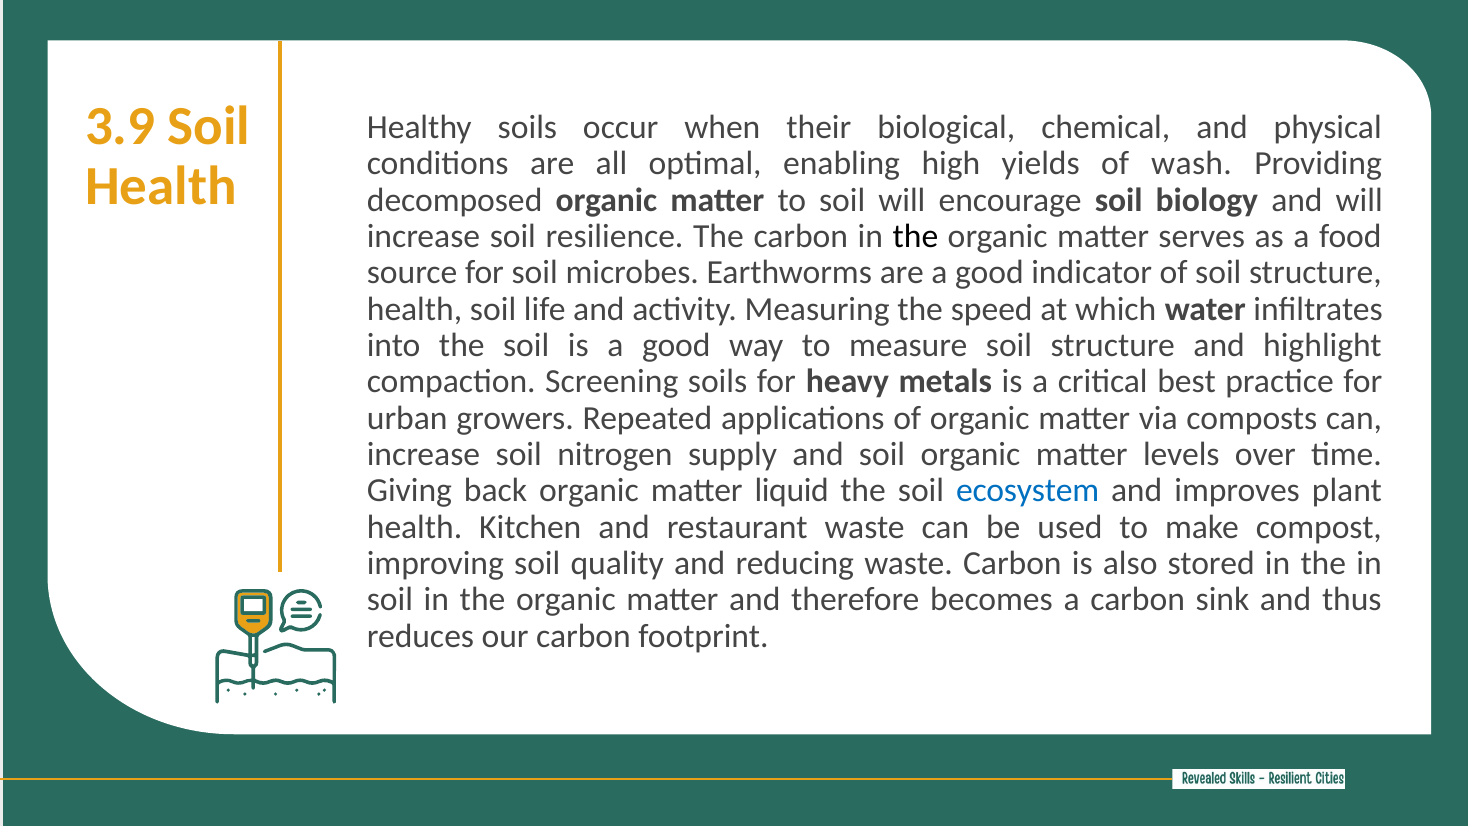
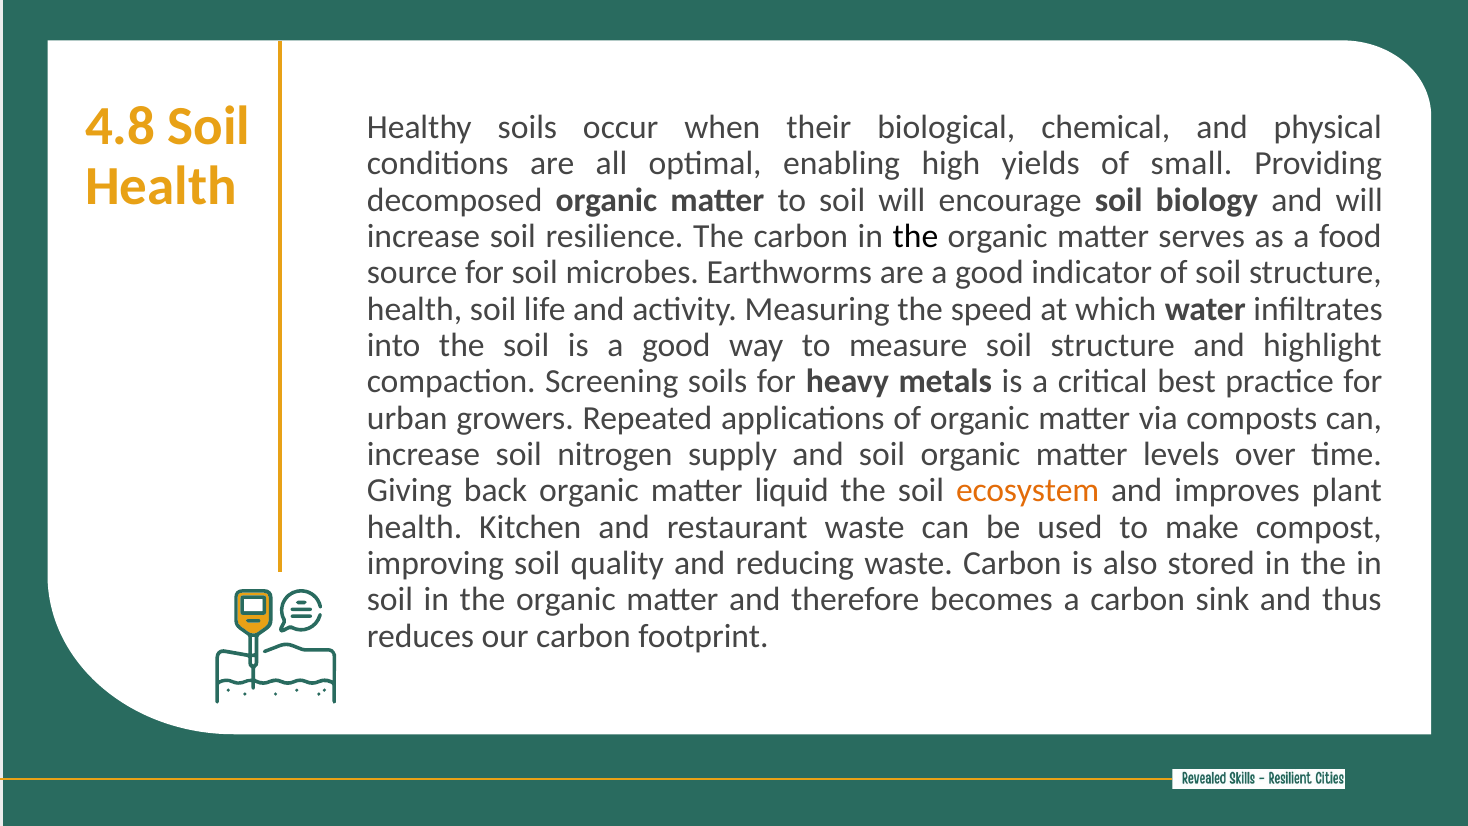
3.9: 3.9 -> 4.8
wash: wash -> small
ecosystem colour: blue -> orange
